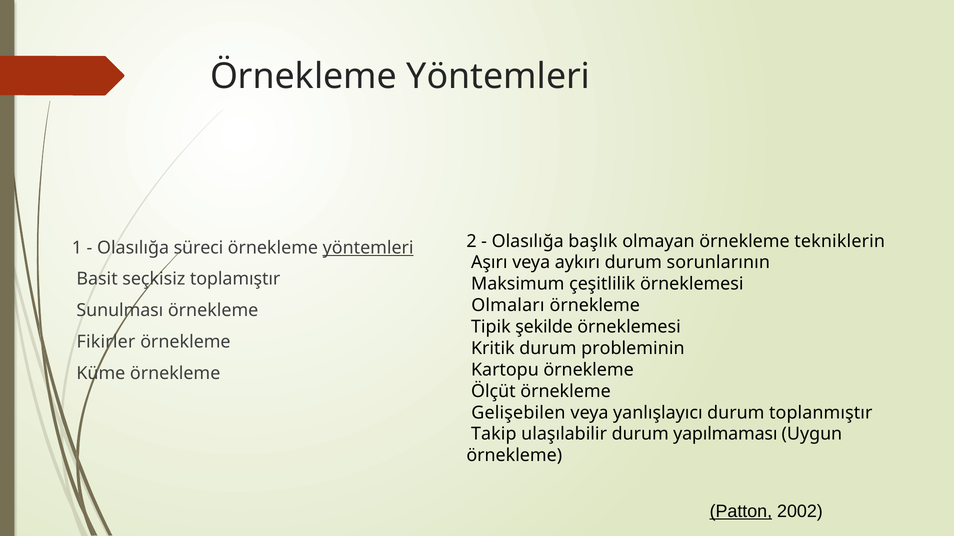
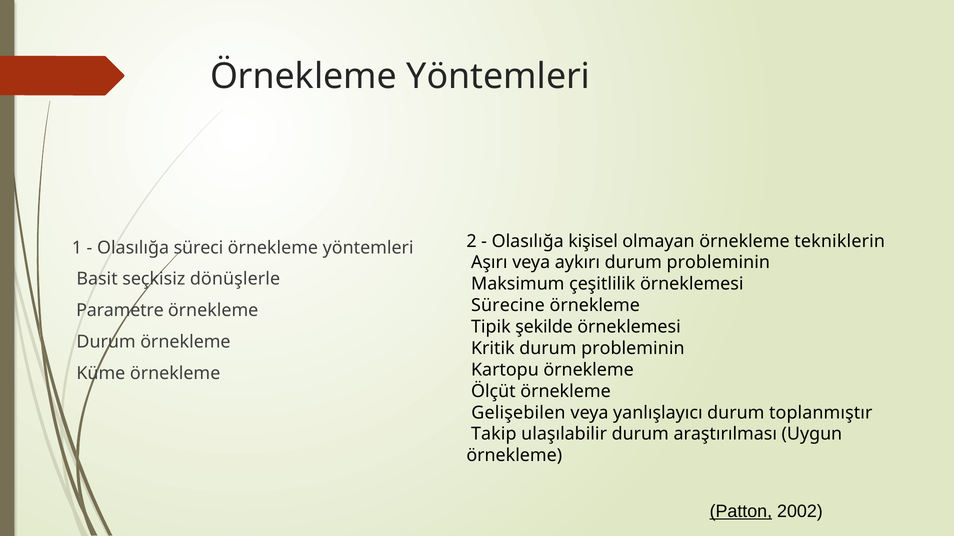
başlık: başlık -> kişisel
yöntemleri at (368, 248) underline: present -> none
aykırı durum sorunlarının: sorunlarının -> probleminin
toplamıştır: toplamıştır -> dönüşlerle
Olmaları: Olmaları -> Sürecine
Sunulması: Sunulması -> Parametre
Fikirler at (106, 342): Fikirler -> Durum
yapılmaması: yapılmaması -> araştırılması
